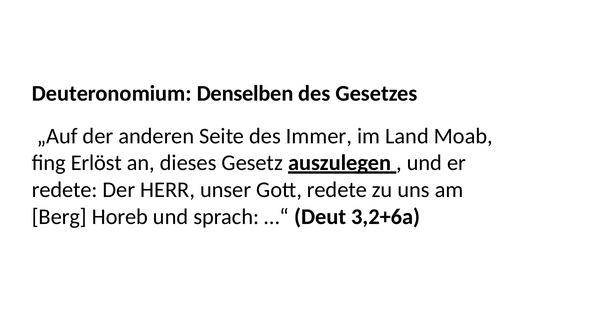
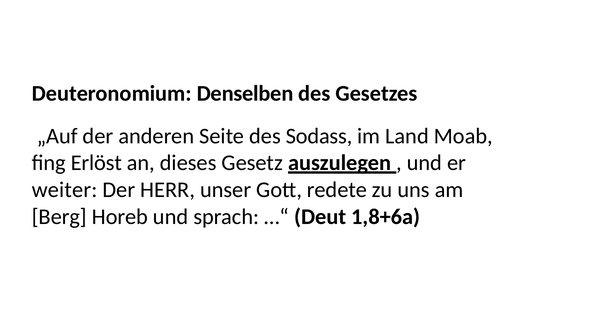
Immer: Immer -> Sodass
redete at (65, 190): redete -> weiter
3,2+6a: 3,2+6a -> 1,8+6a
